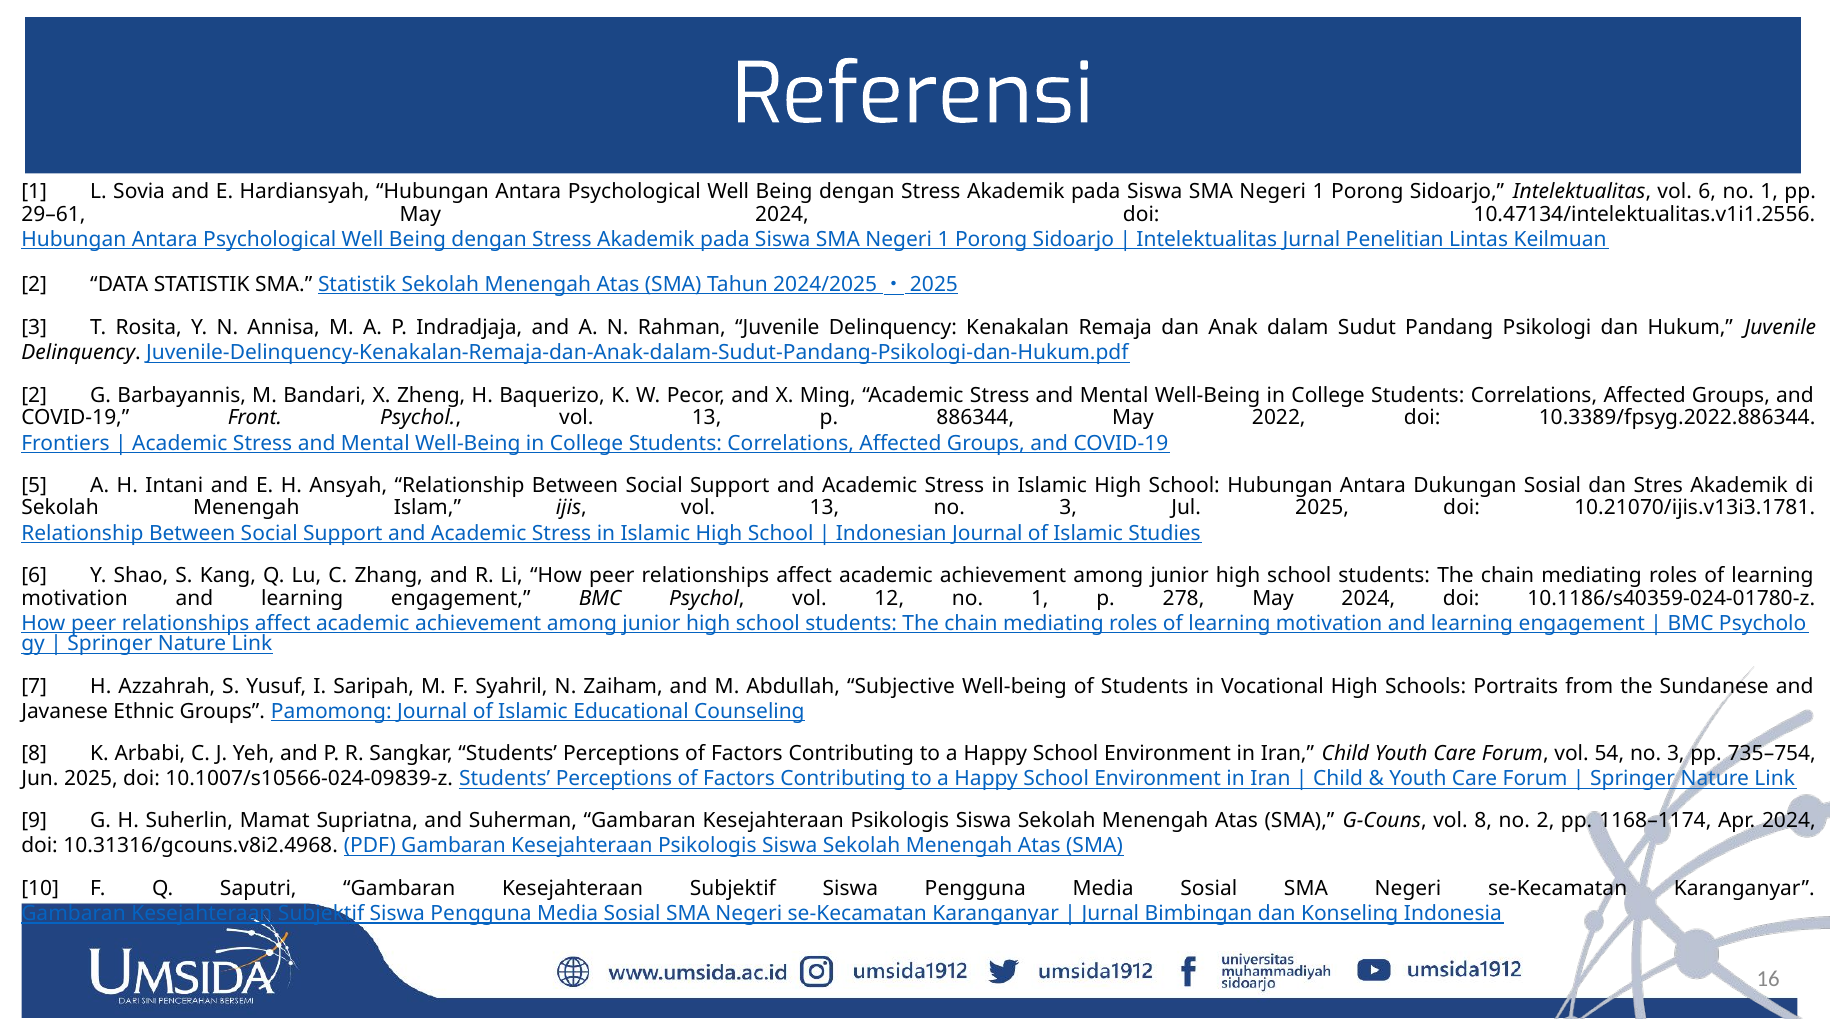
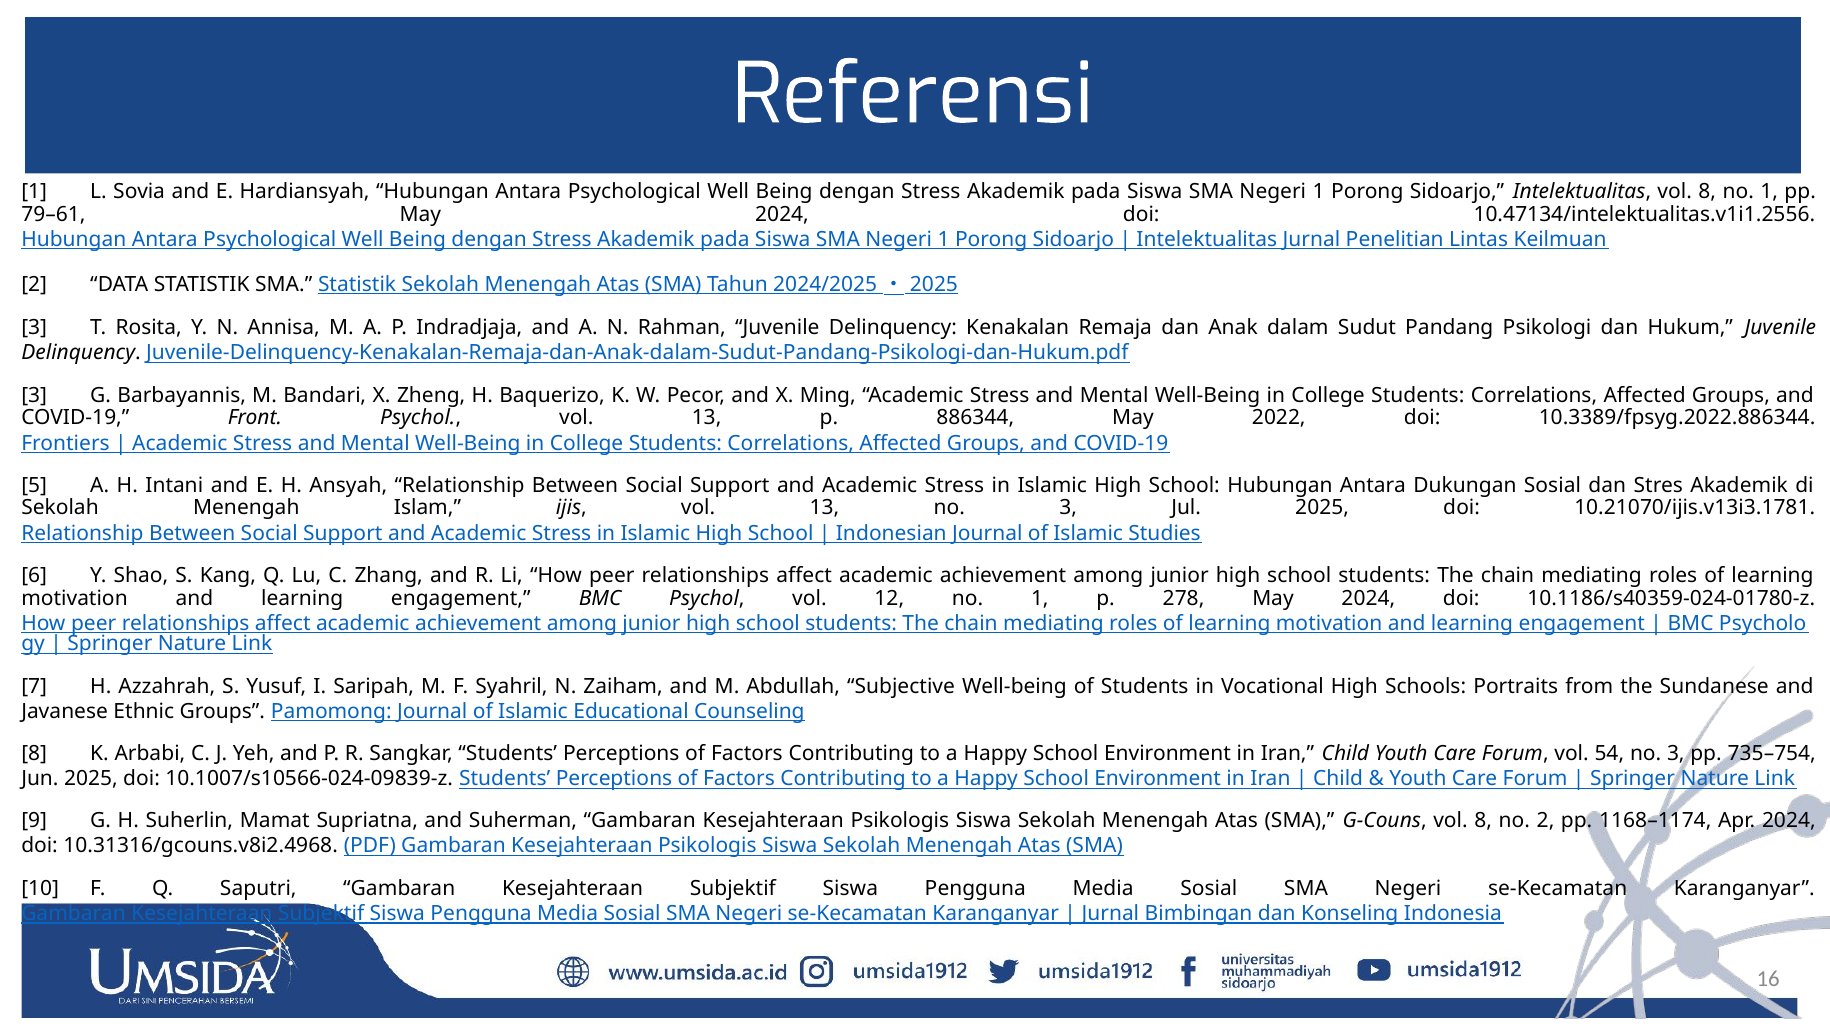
Intelektualitas vol 6: 6 -> 8
29–61: 29–61 -> 79–61
2 at (34, 396): 2 -> 3
